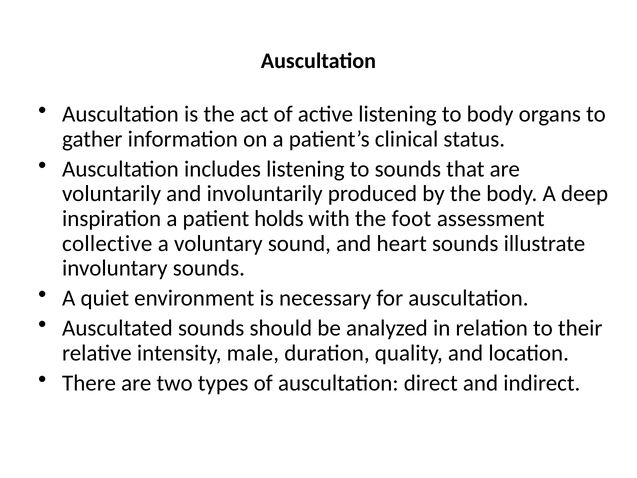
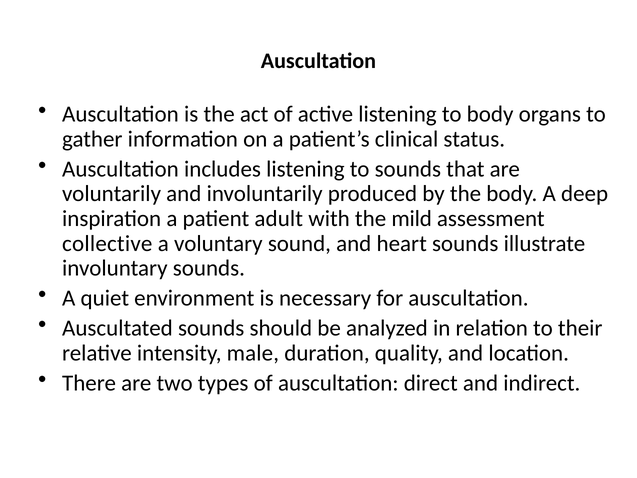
holds: holds -> adult
foot: foot -> mild
